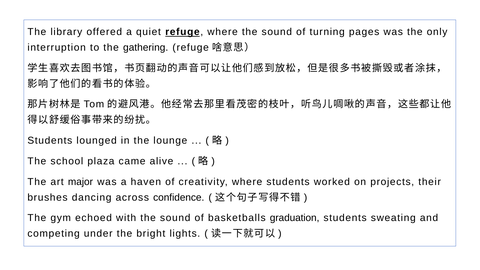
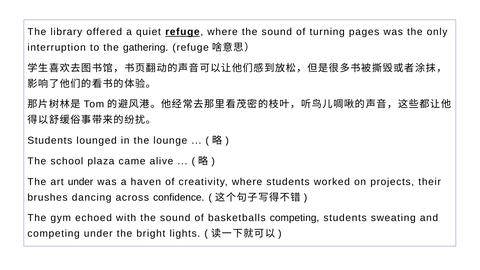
art major: major -> under
basketballs graduation: graduation -> competing
